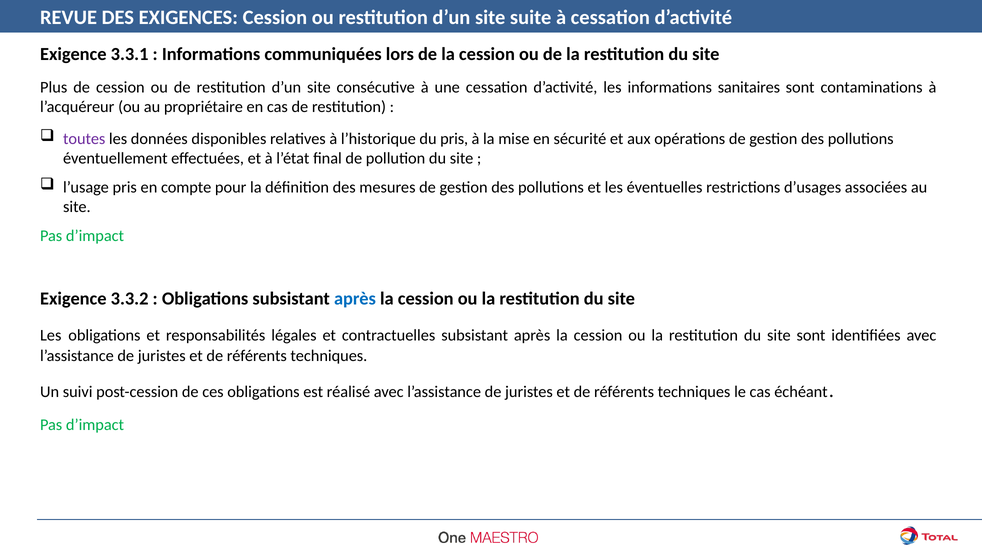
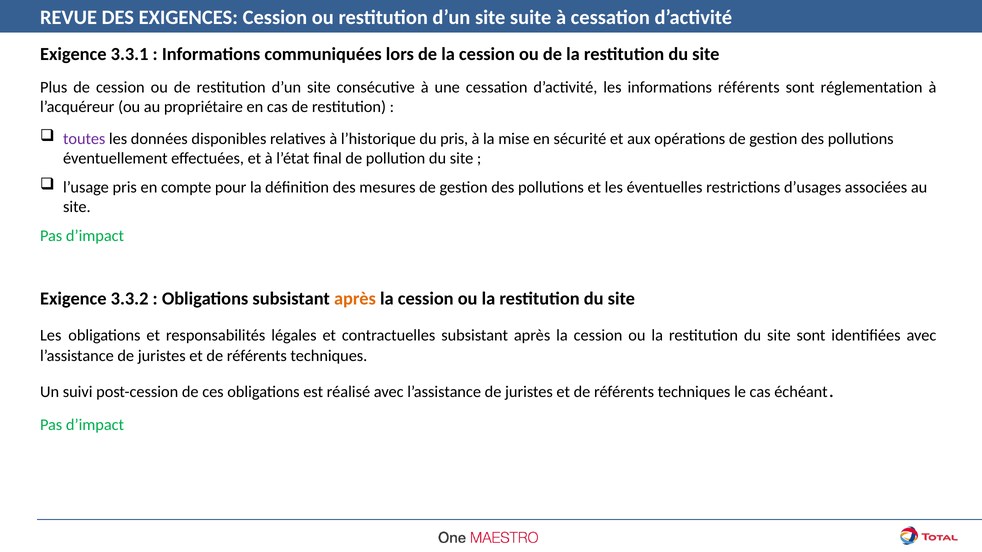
informations sanitaires: sanitaires -> référents
contaminations: contaminations -> réglementation
après at (355, 299) colour: blue -> orange
